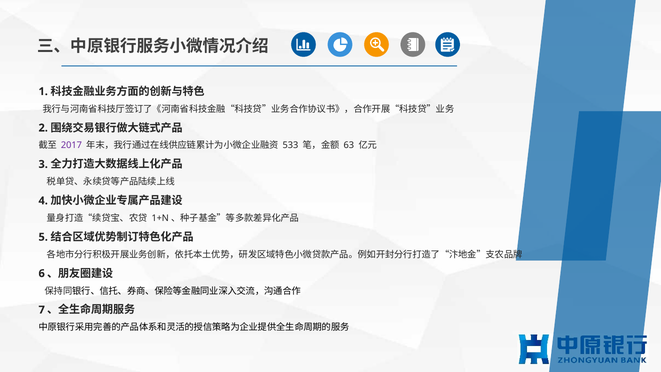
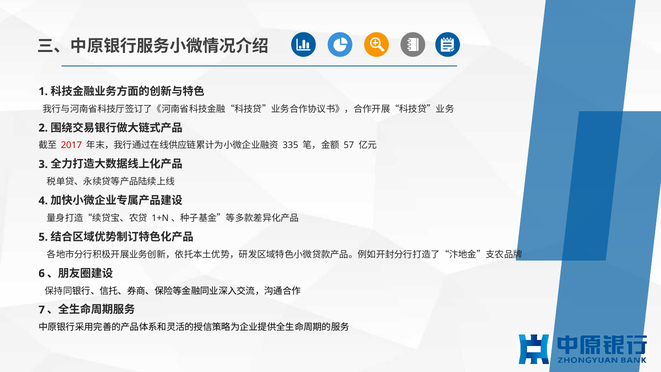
2017 colour: purple -> red
533: 533 -> 335
63: 63 -> 57
